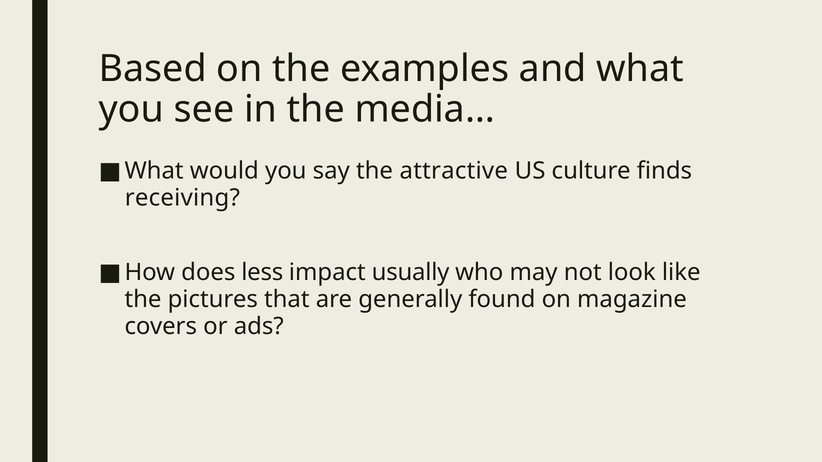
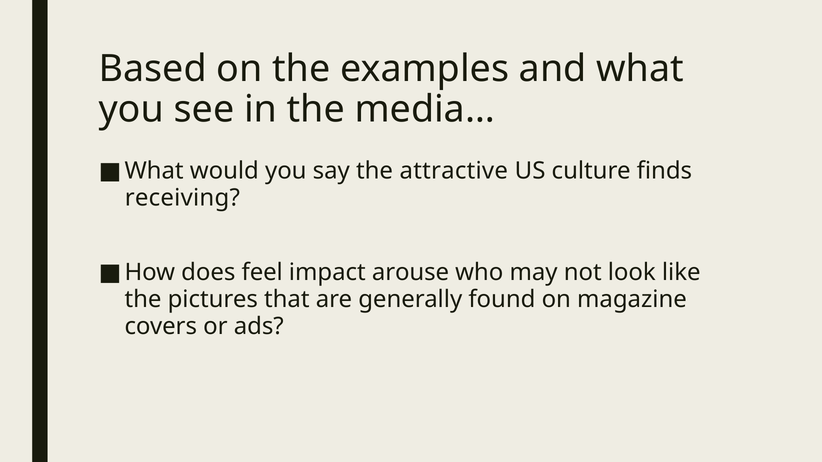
less: less -> feel
usually: usually -> arouse
